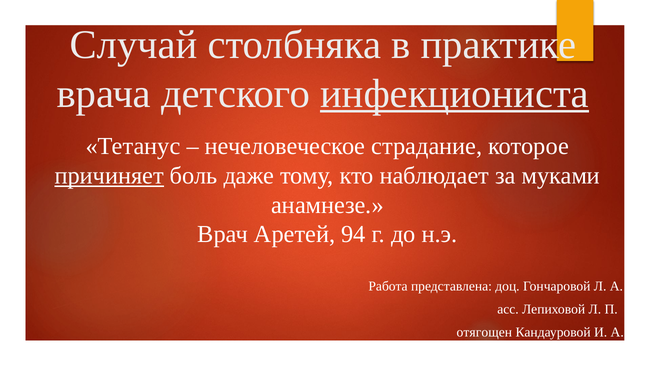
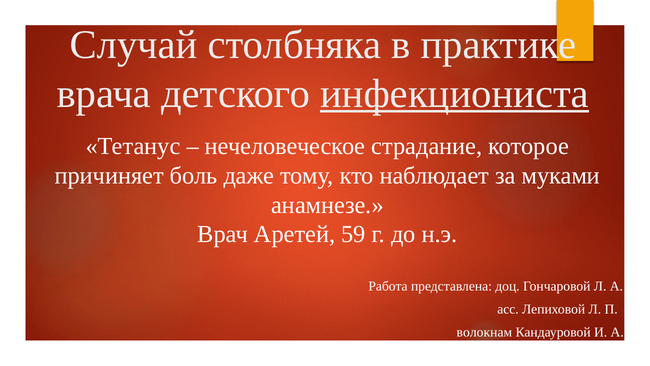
причиняет underline: present -> none
94: 94 -> 59
отягощен: отягощен -> волокнам
